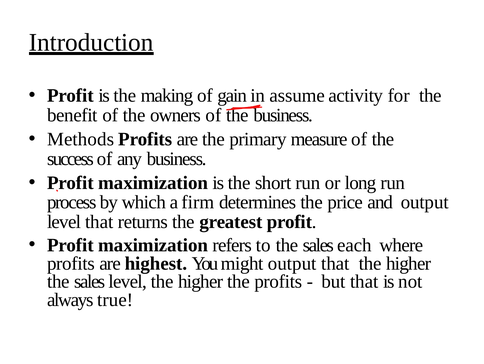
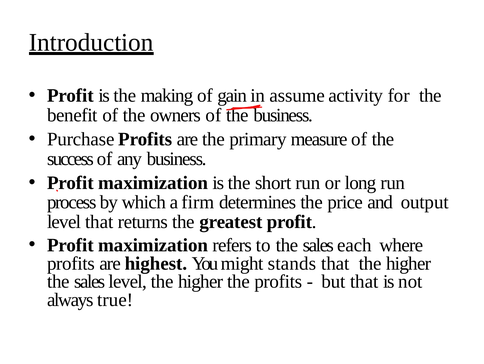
Methods: Methods -> Purchase
might output: output -> stands
